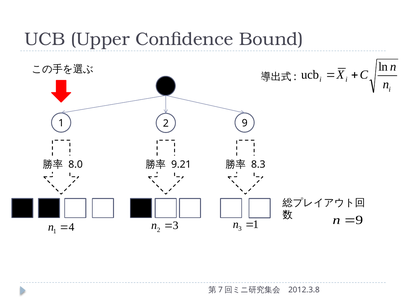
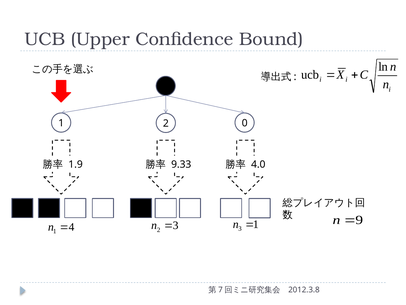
2 9: 9 -> 0
8.0: 8.0 -> 1.9
9.21: 9.21 -> 9.33
8.3: 8.3 -> 4.0
